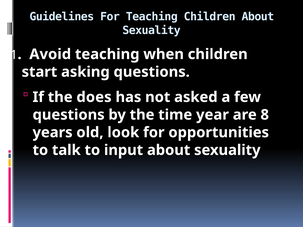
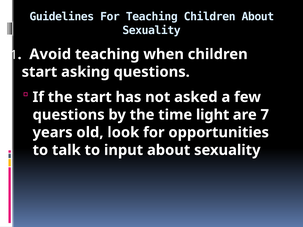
the does: does -> start
year: year -> light
8: 8 -> 7
